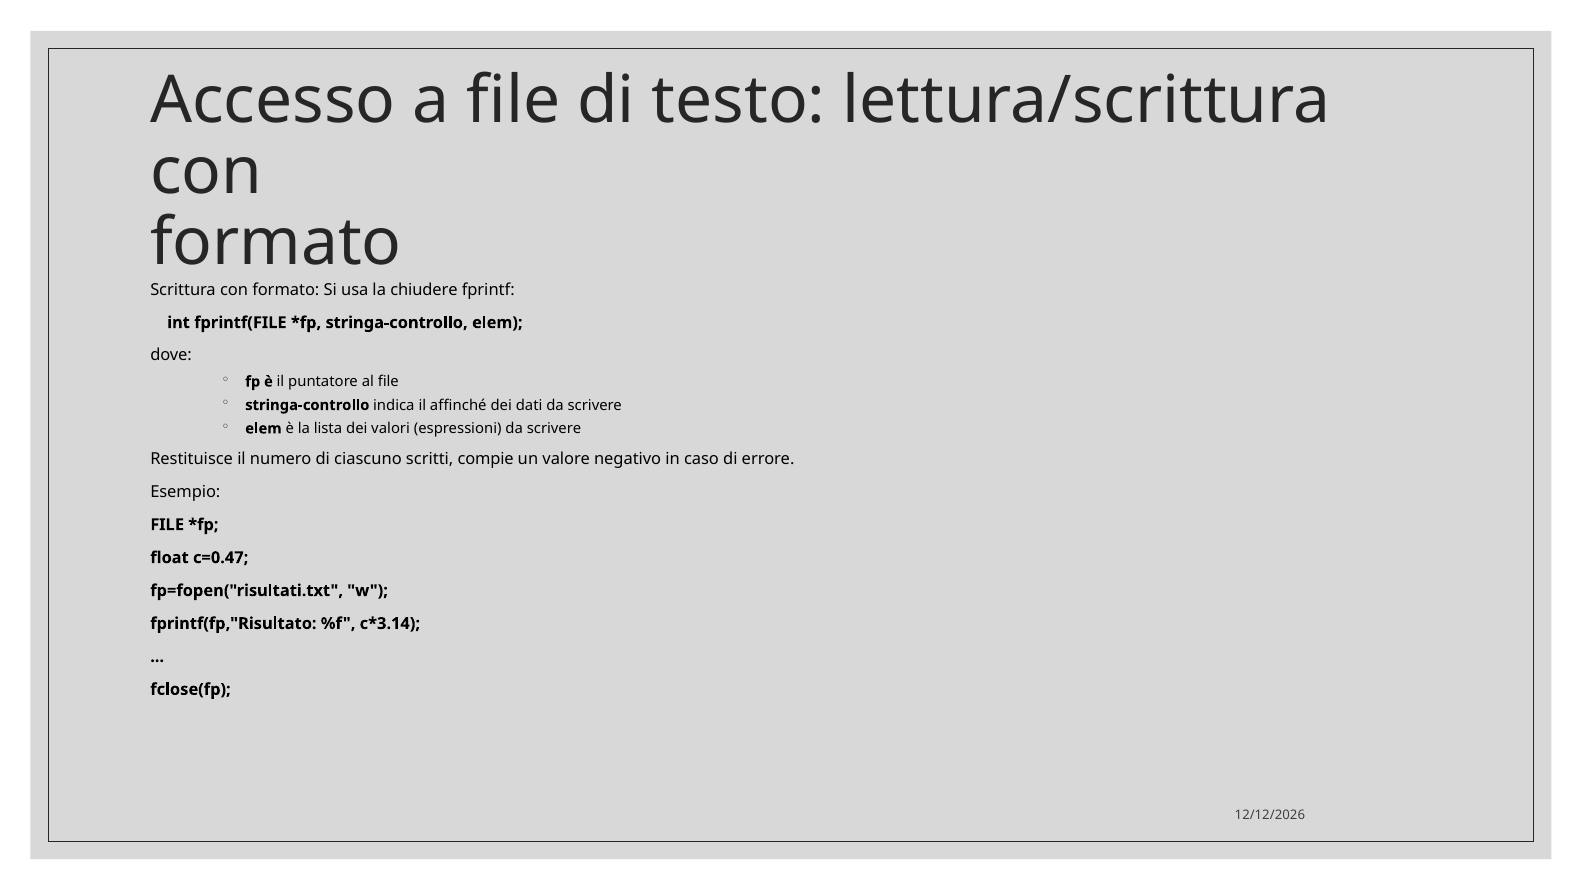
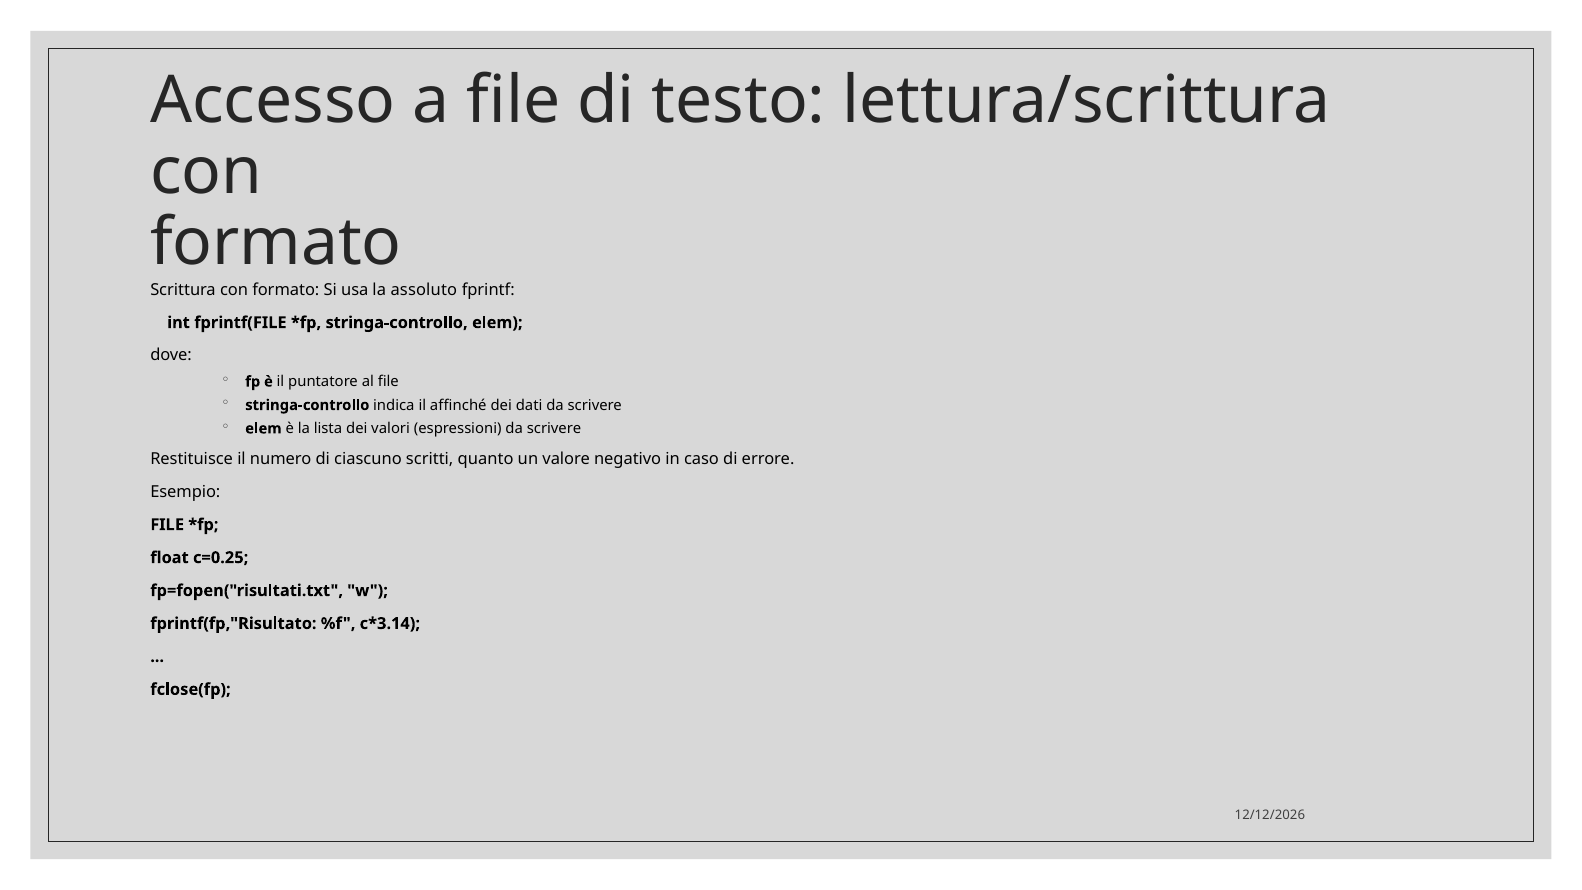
chiudere: chiudere -> assoluto
compie: compie -> quanto
c=0.47: c=0.47 -> c=0.25
